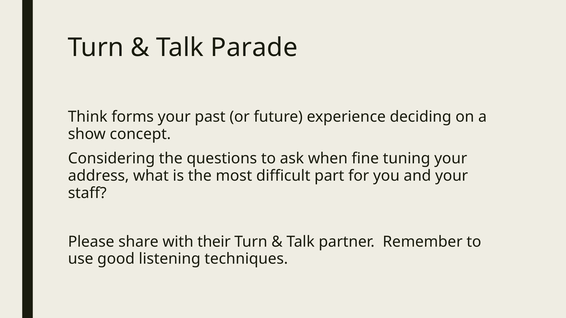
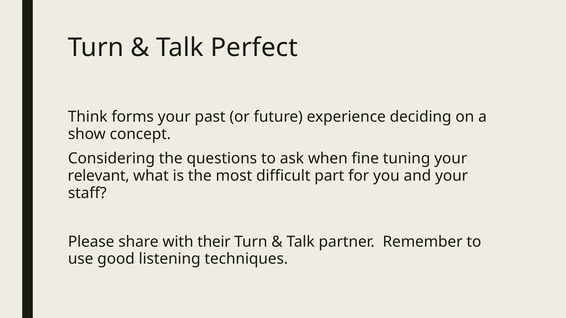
Parade: Parade -> Perfect
address: address -> relevant
